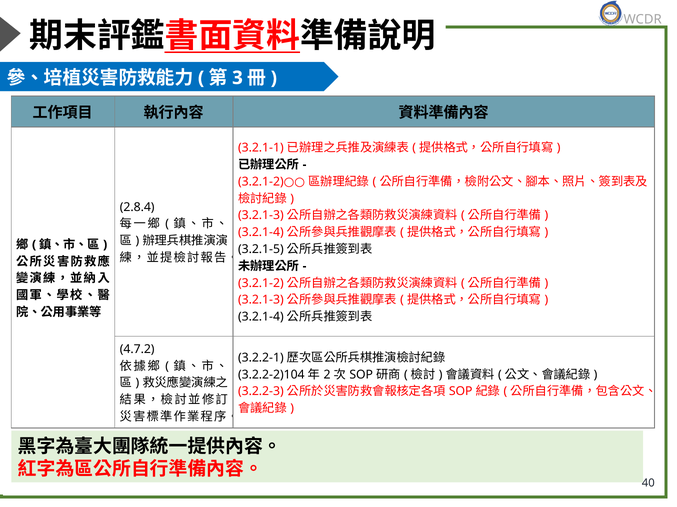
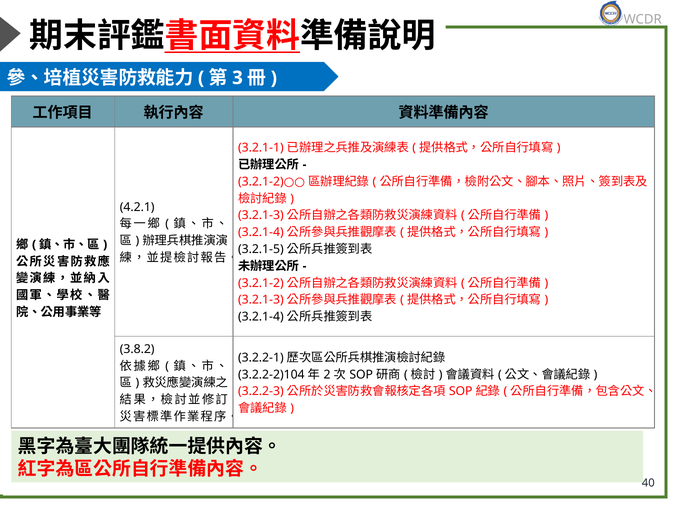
2.8.4: 2.8.4 -> 4.2.1
4.7.2: 4.7.2 -> 3.8.2
